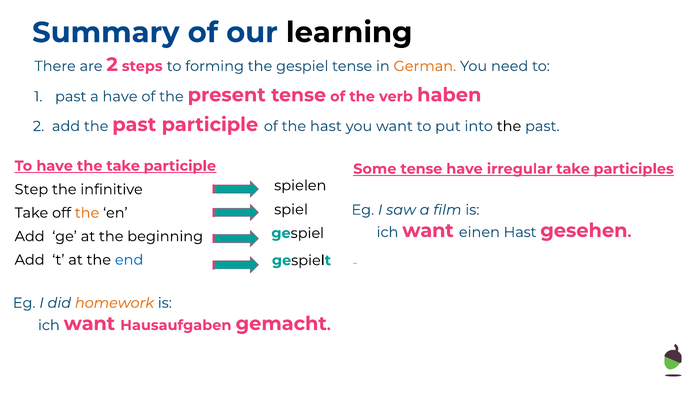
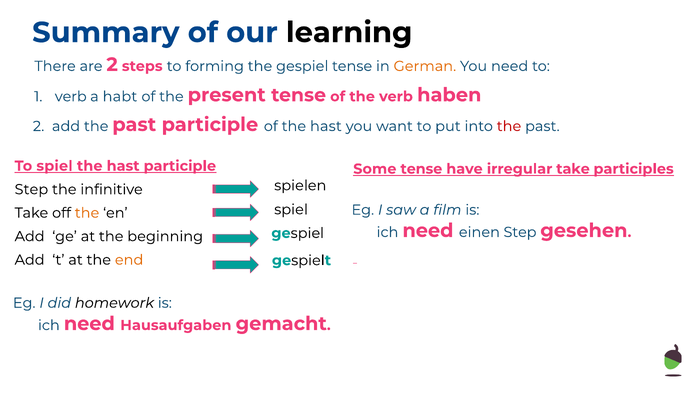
past at (71, 96): past -> verb
a have: have -> habt
the at (509, 126) colour: black -> red
To have: have -> spiel
take at (123, 166): take -> hast
want at (428, 230): want -> need
einen Hast: Hast -> Step
end colour: blue -> orange
homework colour: orange -> black
want at (89, 323): want -> need
